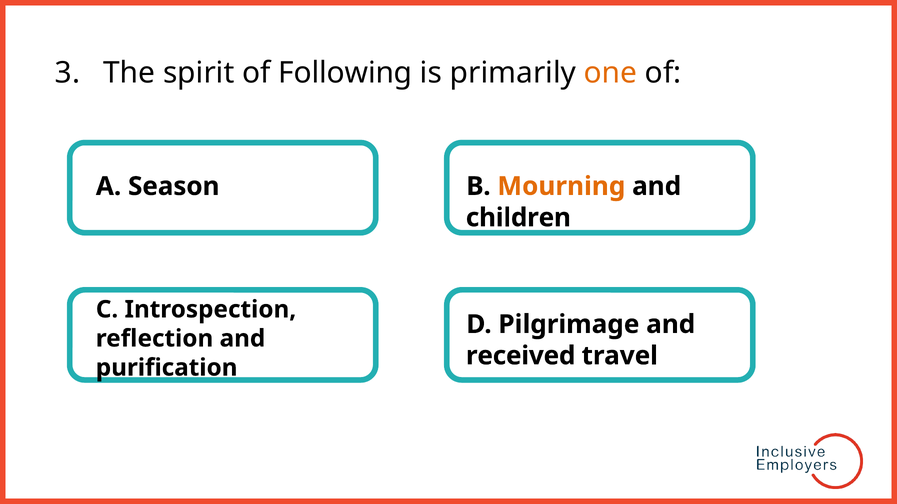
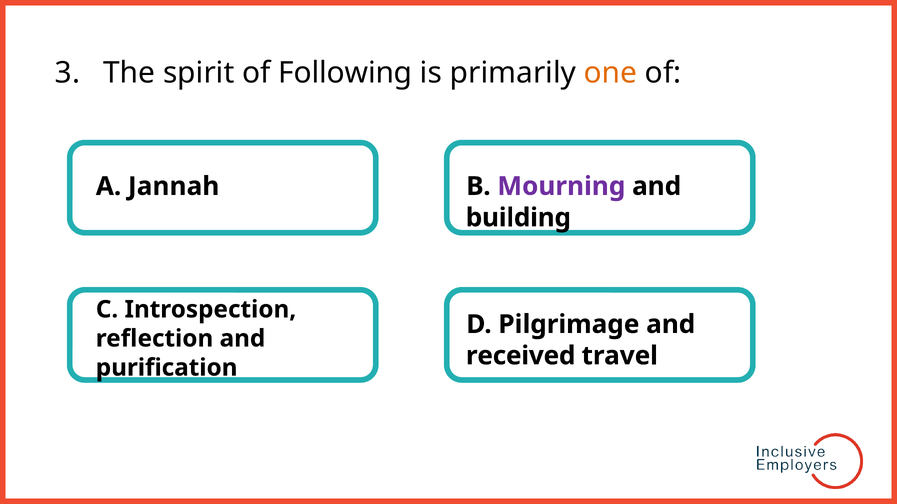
Season: Season -> Jannah
Mourning colour: orange -> purple
children: children -> building
